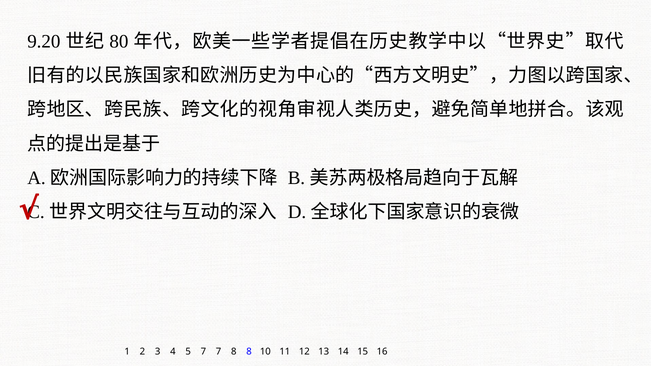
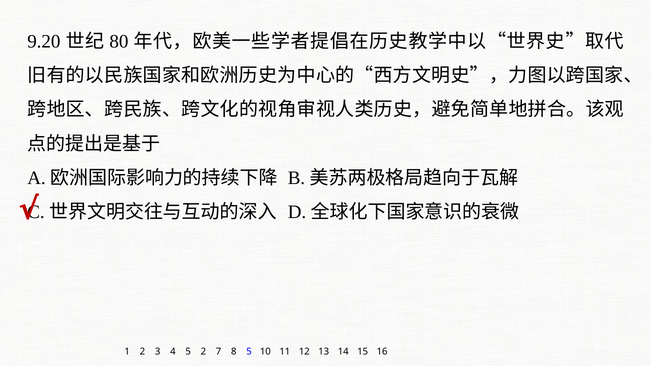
5 7: 7 -> 2
8 8: 8 -> 5
